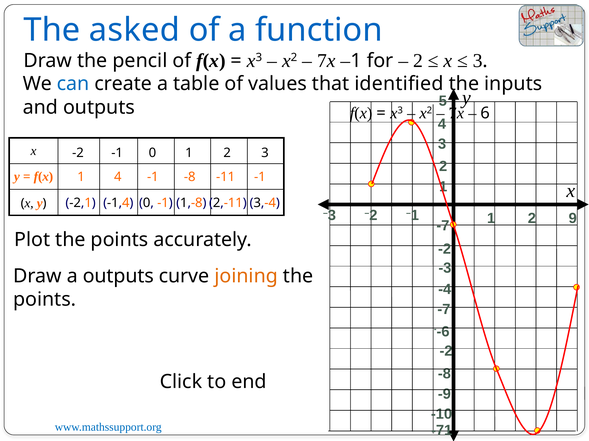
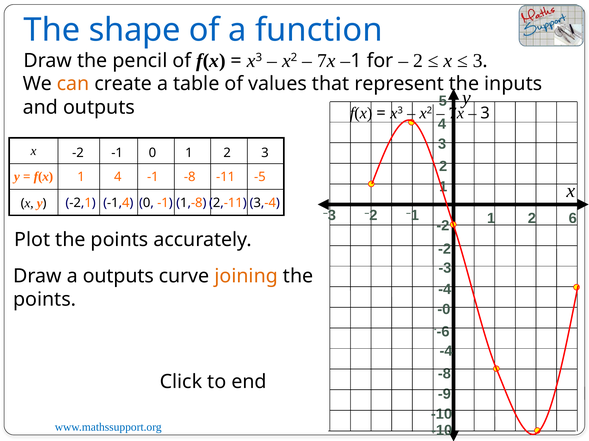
asked: asked -> shape
can colour: blue -> orange
identified: identified -> represent
6 at (485, 113): 6 -> 3
-11 -1: -1 -> -5
9: 9 -> 6
-7 at (443, 226): -7 -> -2
-7 at (444, 310): -7 -> -0
-2 at (446, 352): -2 -> -4
-71 at (442, 431): -71 -> -10
